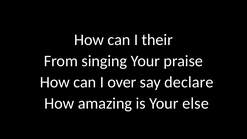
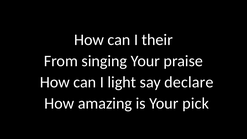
over: over -> light
else: else -> pick
